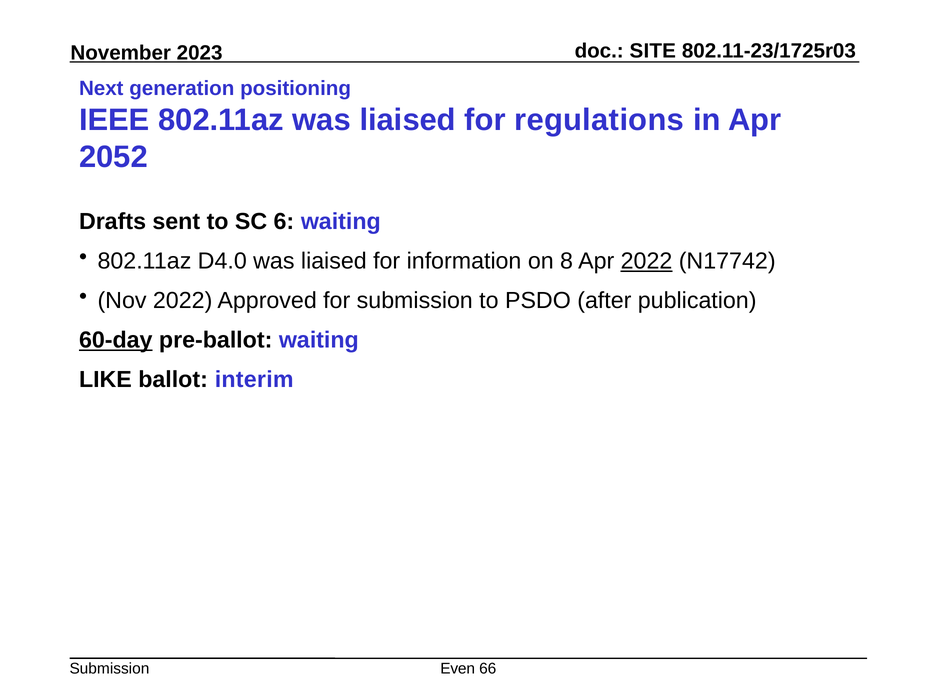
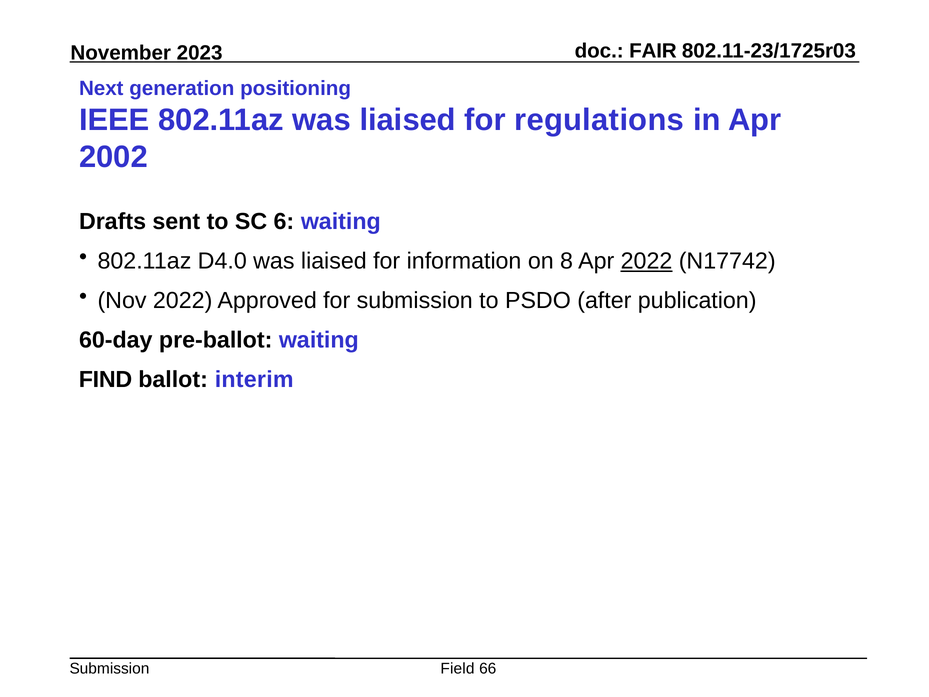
SITE: SITE -> FAIR
2052: 2052 -> 2002
60-day underline: present -> none
LIKE: LIKE -> FIND
Even: Even -> Field
